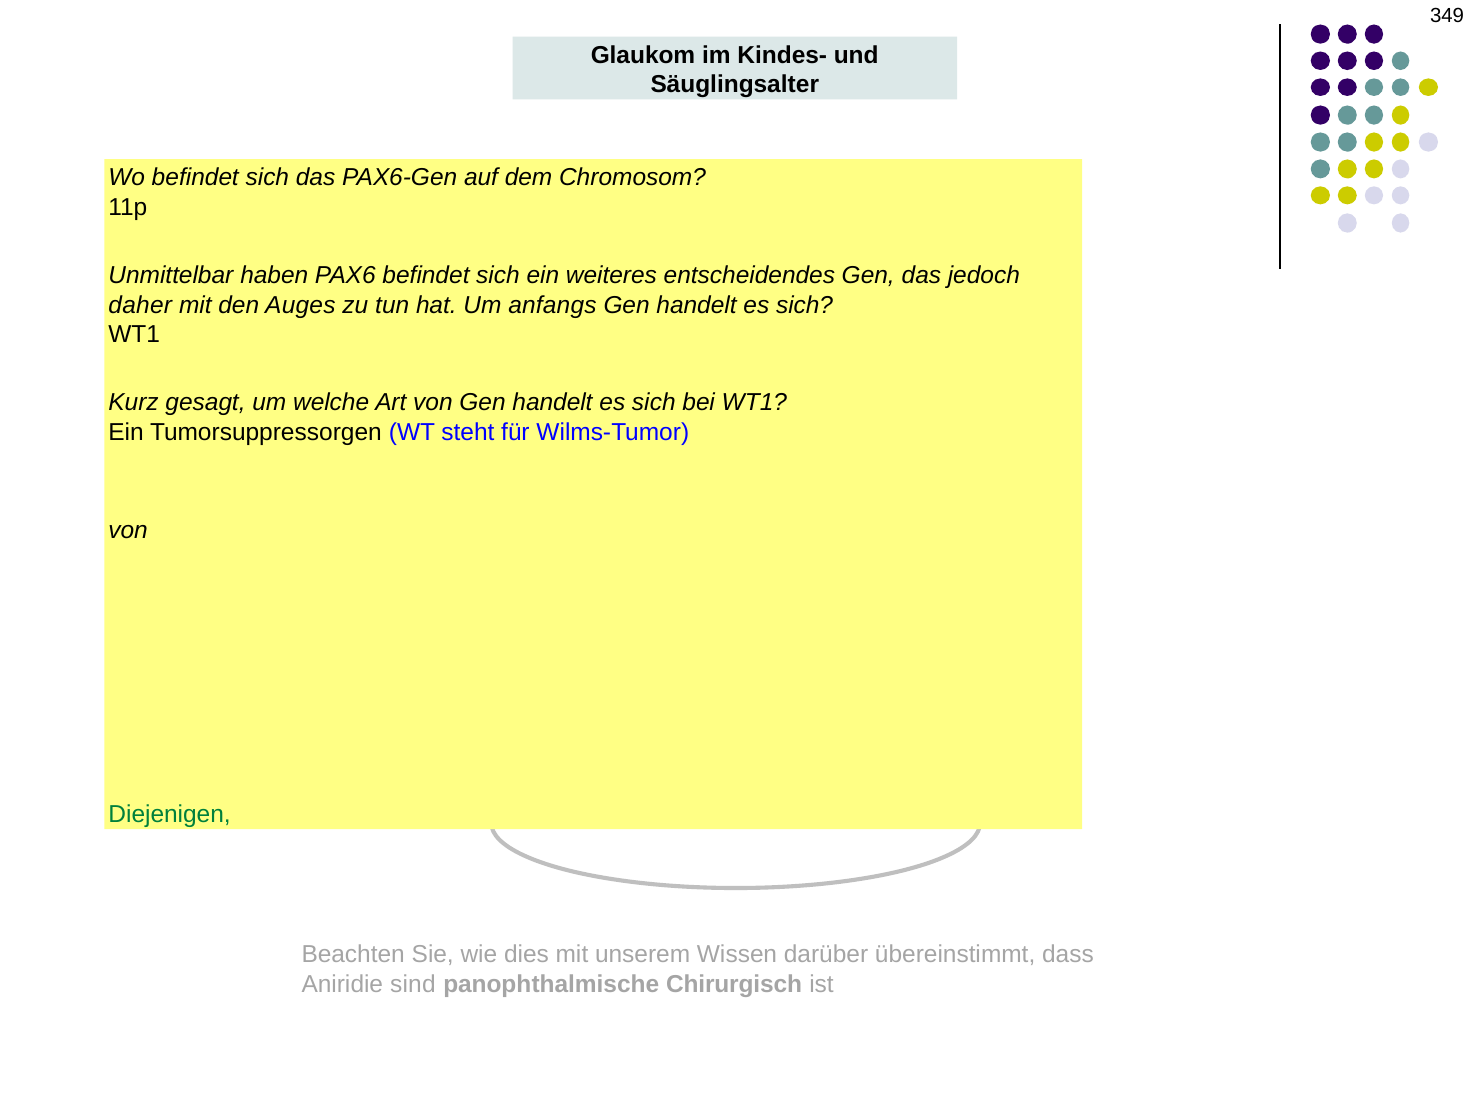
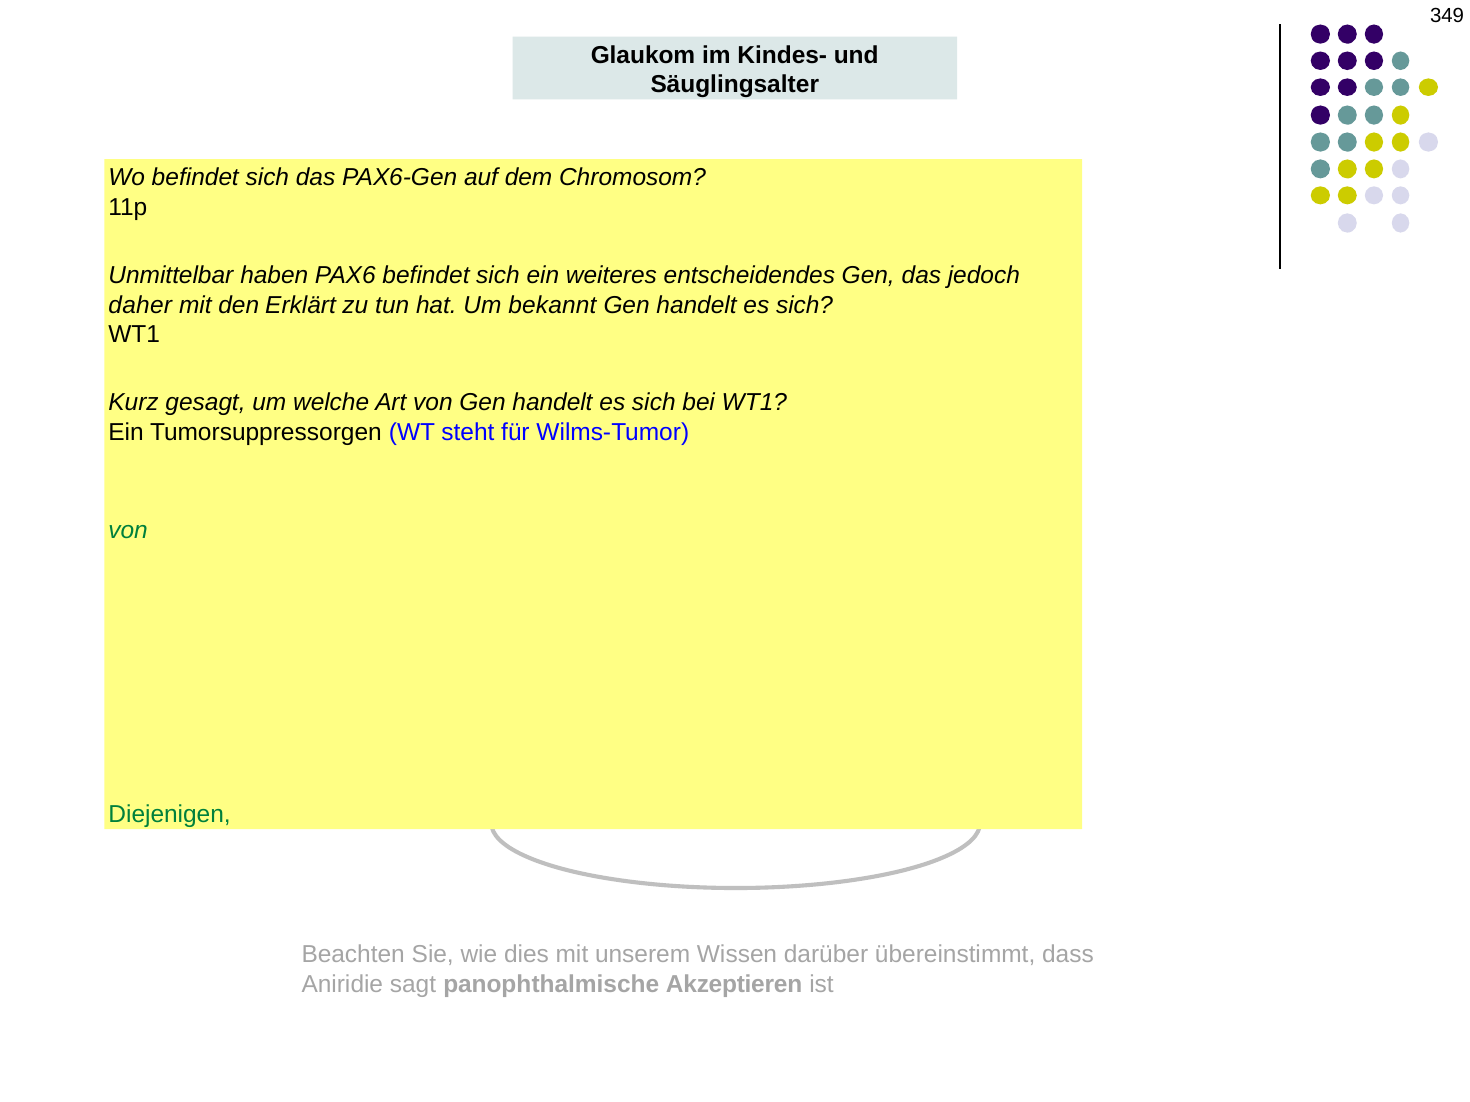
Auges: Auges -> Erklärt
anfangs: anfangs -> bekannt
von at (128, 530) colour: black -> green
Aniridie sind: sind -> sagt
Chirurgisch: Chirurgisch -> Akzeptieren
